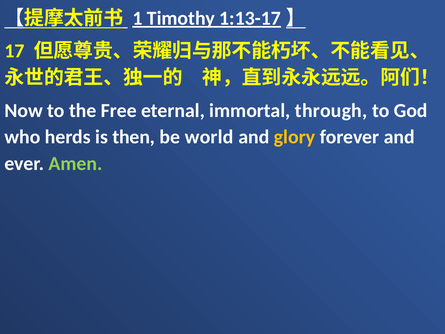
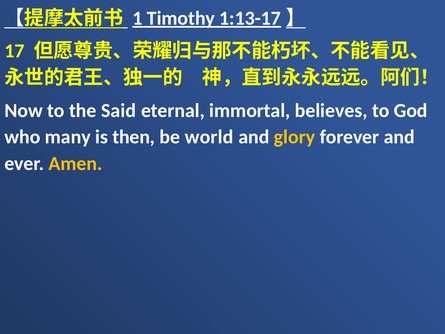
Free: Free -> Said
through: through -> believes
herds: herds -> many
Amen colour: light green -> yellow
